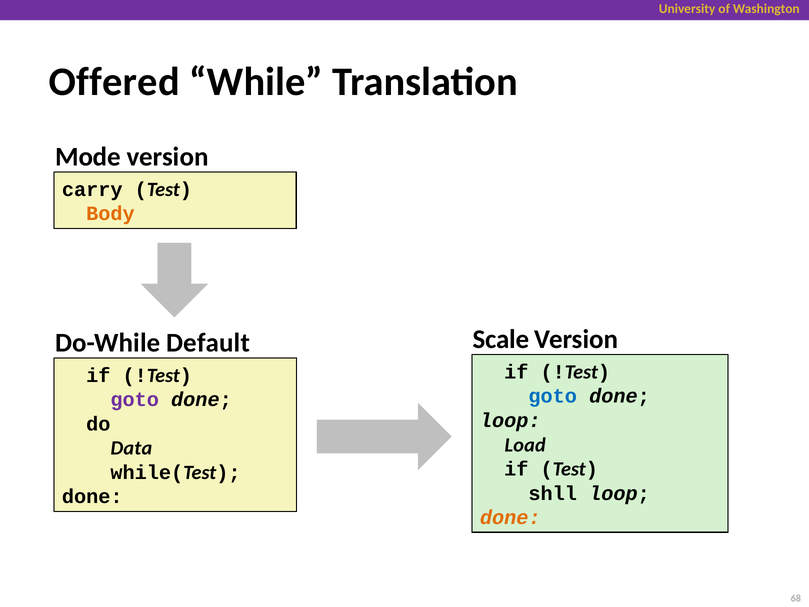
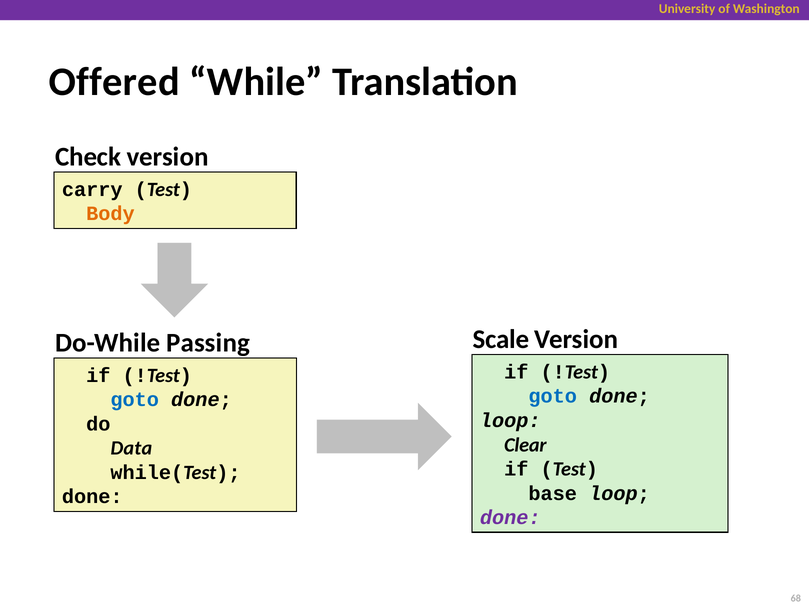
Mode: Mode -> Check
Default: Default -> Passing
goto at (135, 399) colour: purple -> blue
Load: Load -> Clear
shll: shll -> base
done at (510, 517) colour: orange -> purple
